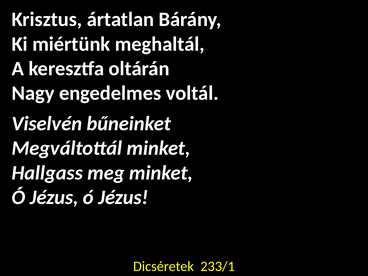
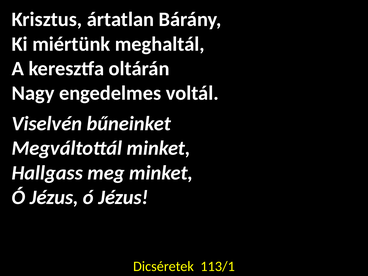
233/1: 233/1 -> 113/1
